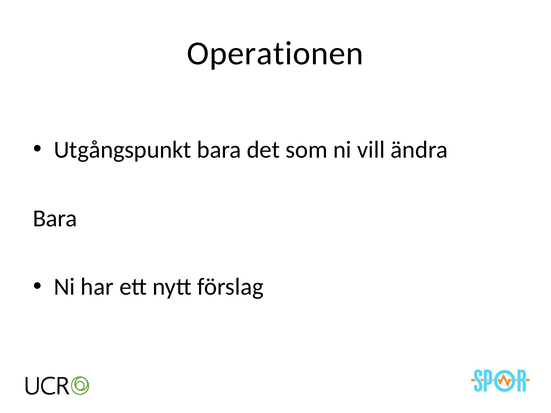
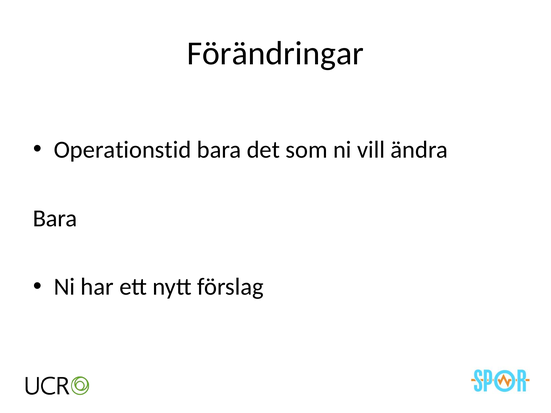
Operationen: Operationen -> Förändringar
Utgångspunkt: Utgångspunkt -> Operationstid
